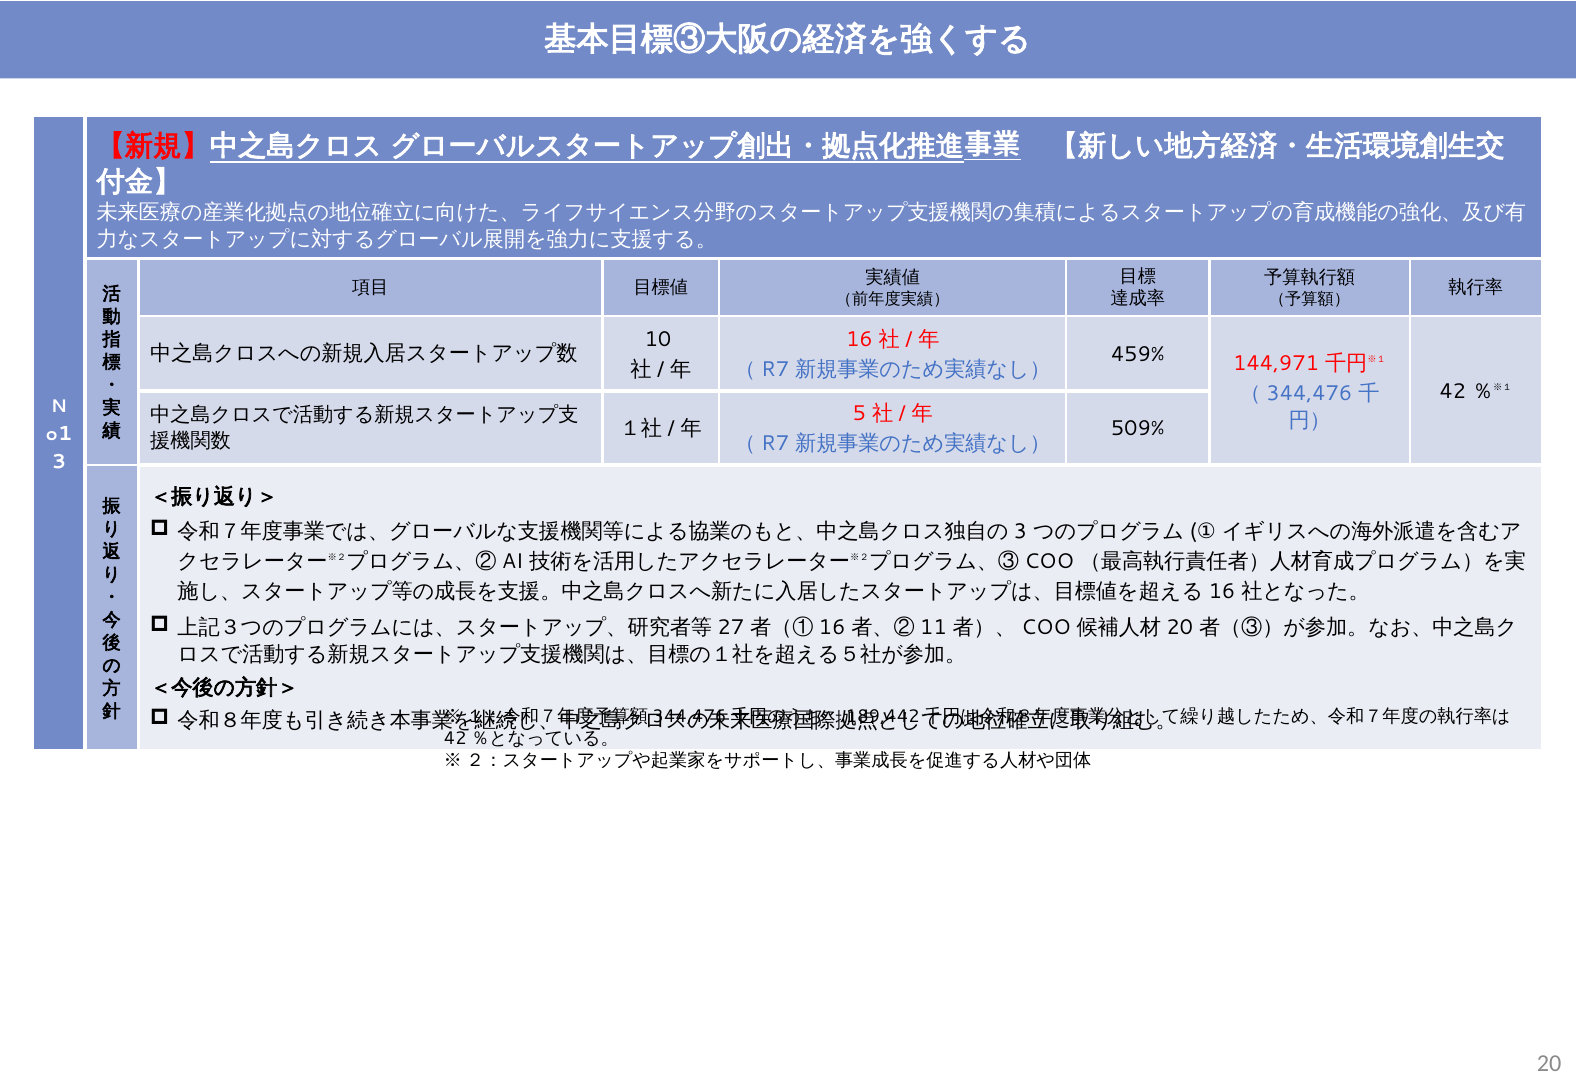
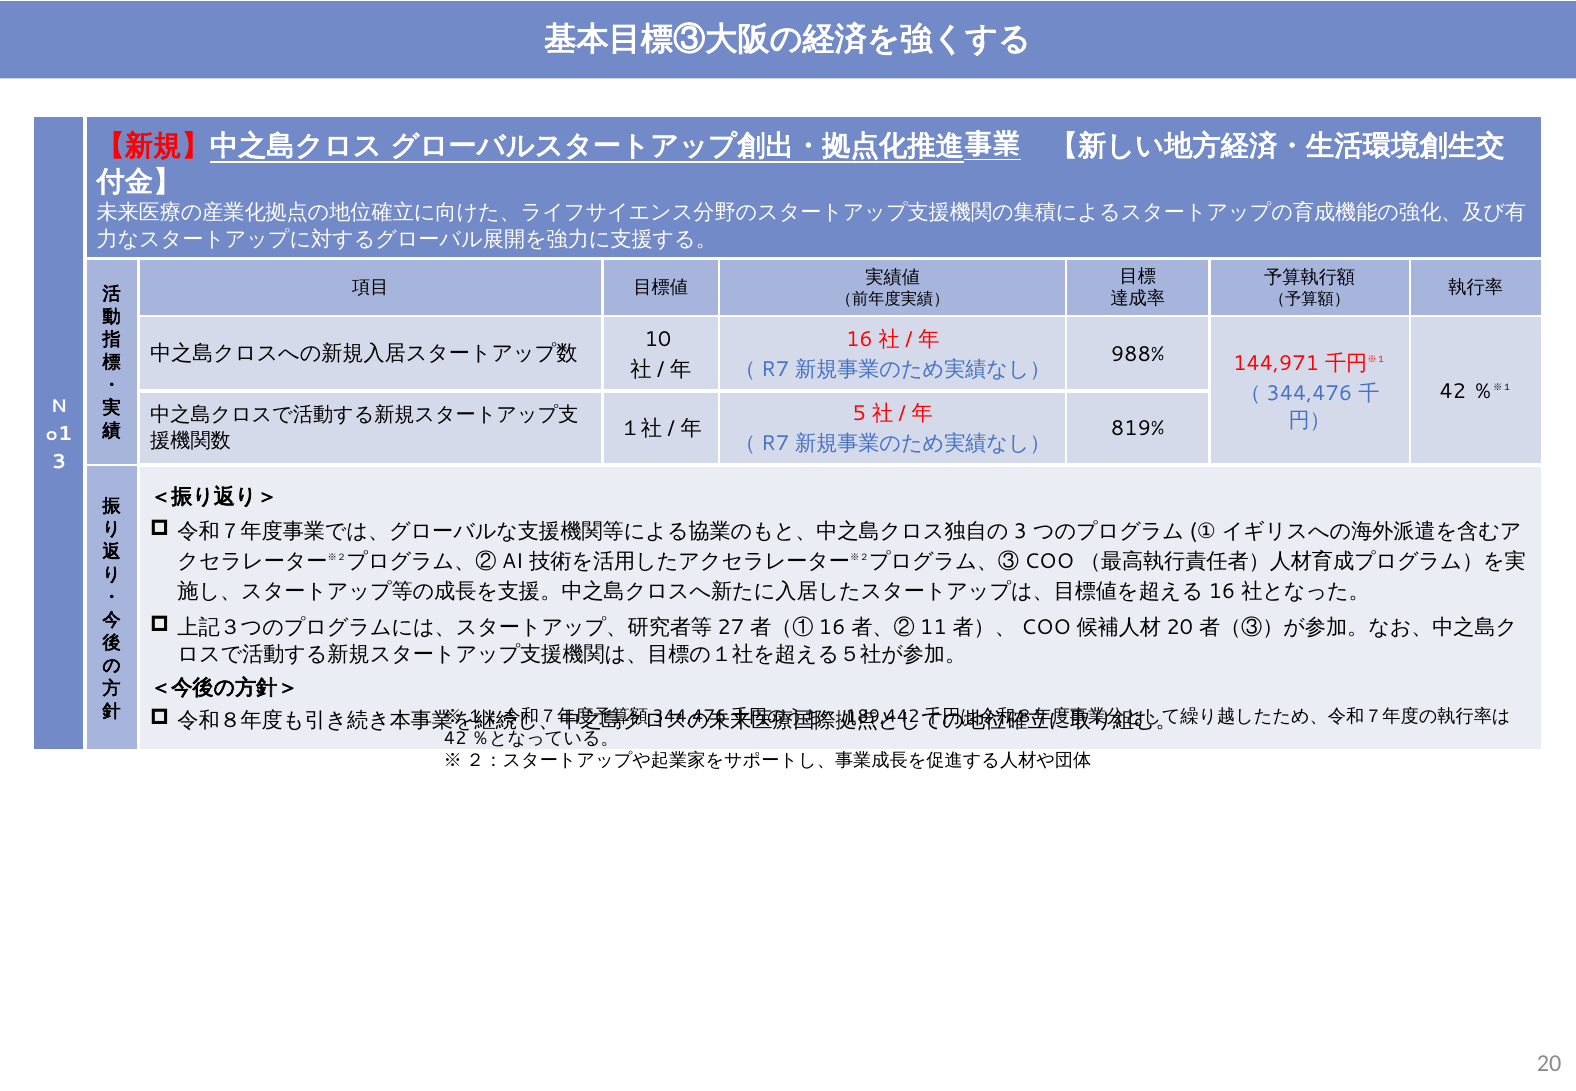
459%: 459% -> 988%
509%: 509% -> 819%
